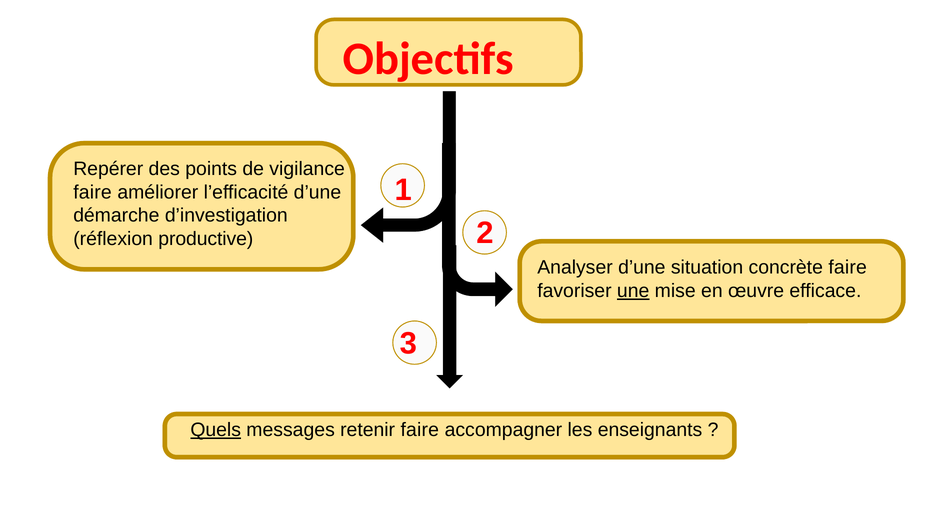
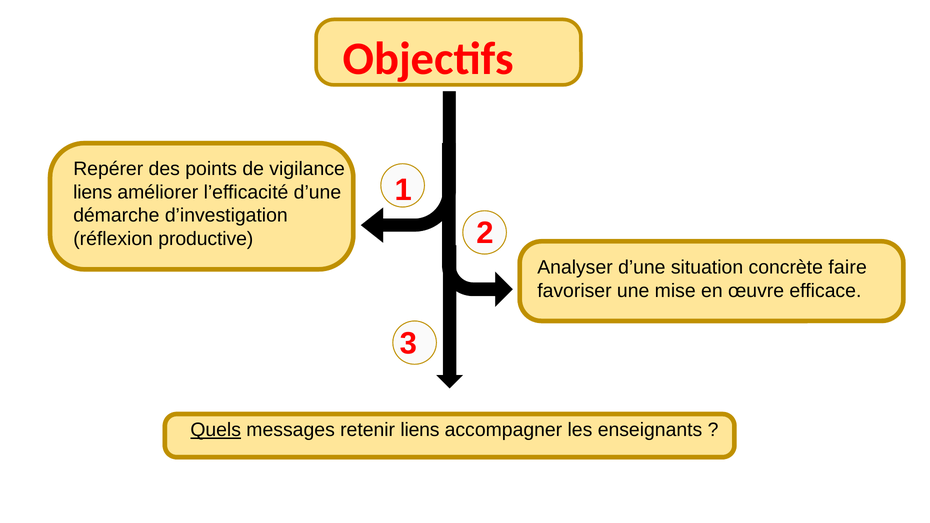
faire at (93, 192): faire -> liens
une underline: present -> none
retenir faire: faire -> liens
